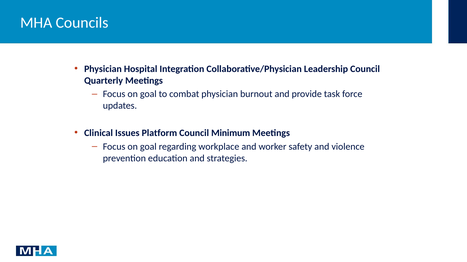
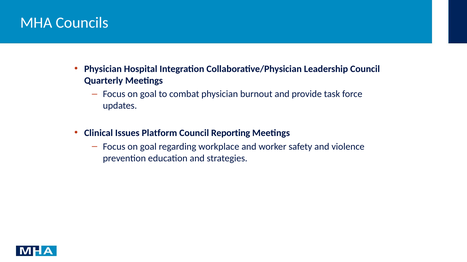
Minimum: Minimum -> Reporting
